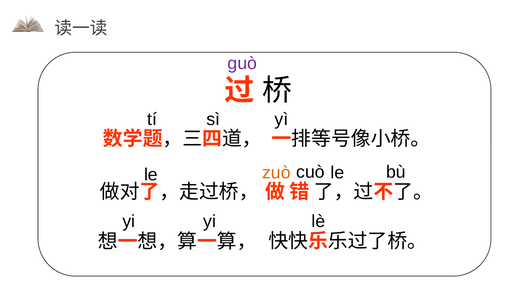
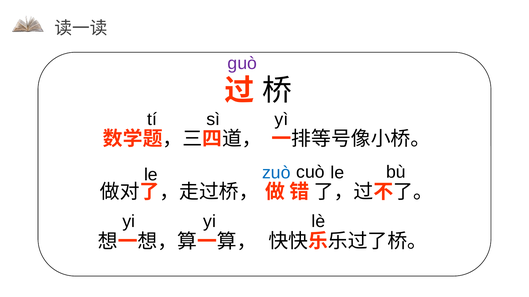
zuò colour: orange -> blue
